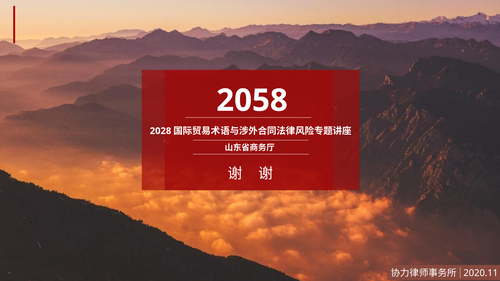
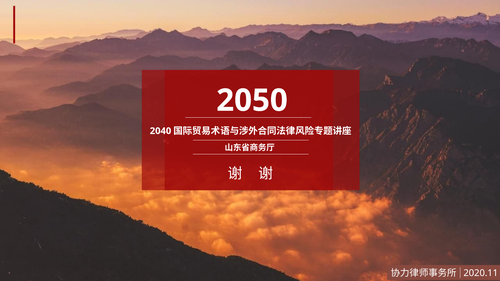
2058: 2058 -> 2050
2028: 2028 -> 2040
